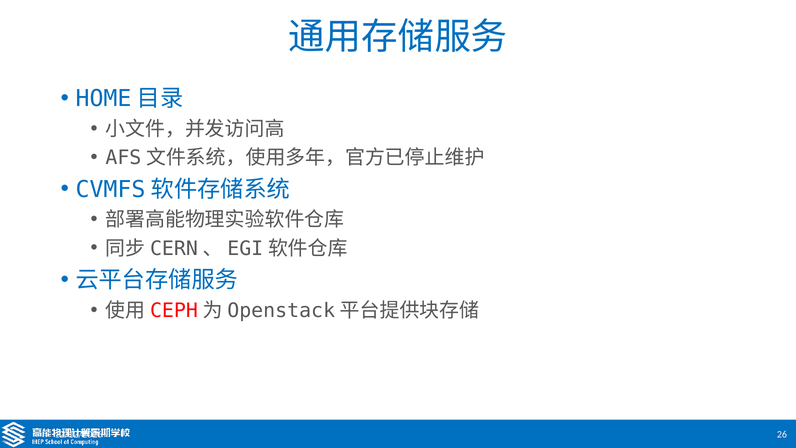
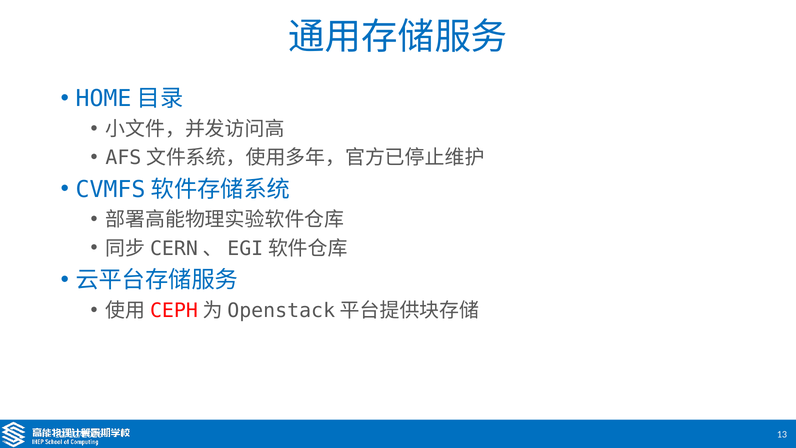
26: 26 -> 13
